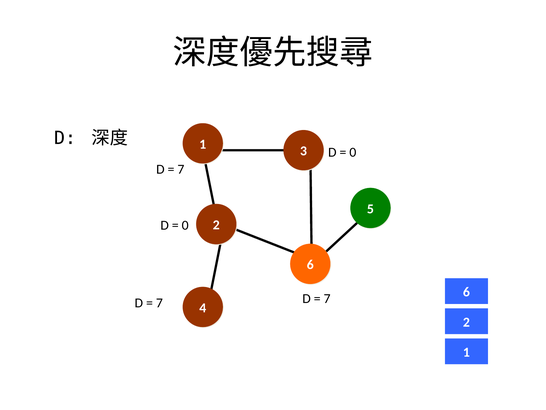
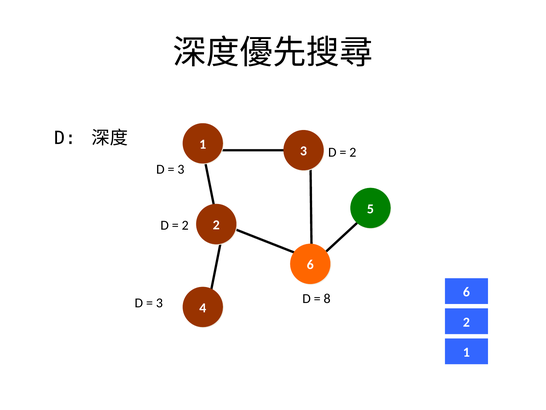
0 at (353, 152): 0 -> 2
7 at (181, 169): 7 -> 3
0 at (185, 225): 0 -> 2
7 at (327, 298): 7 -> 8
7 at (159, 303): 7 -> 3
